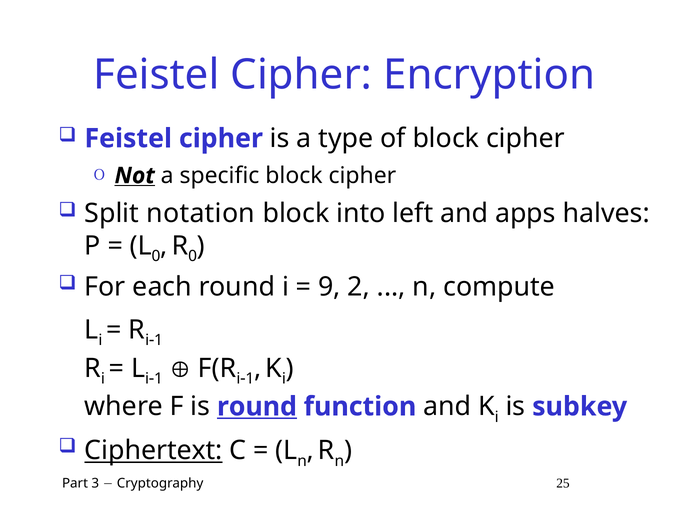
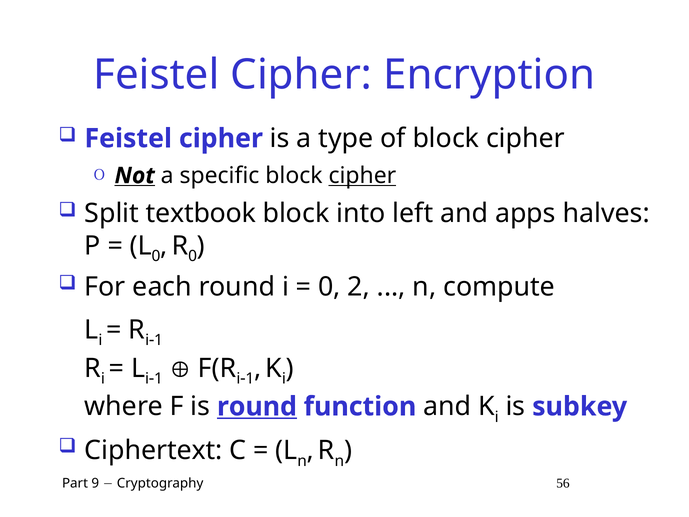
cipher at (362, 176) underline: none -> present
notation: notation -> textbook
9 at (329, 287): 9 -> 0
Ciphertext underline: present -> none
3: 3 -> 9
25: 25 -> 56
